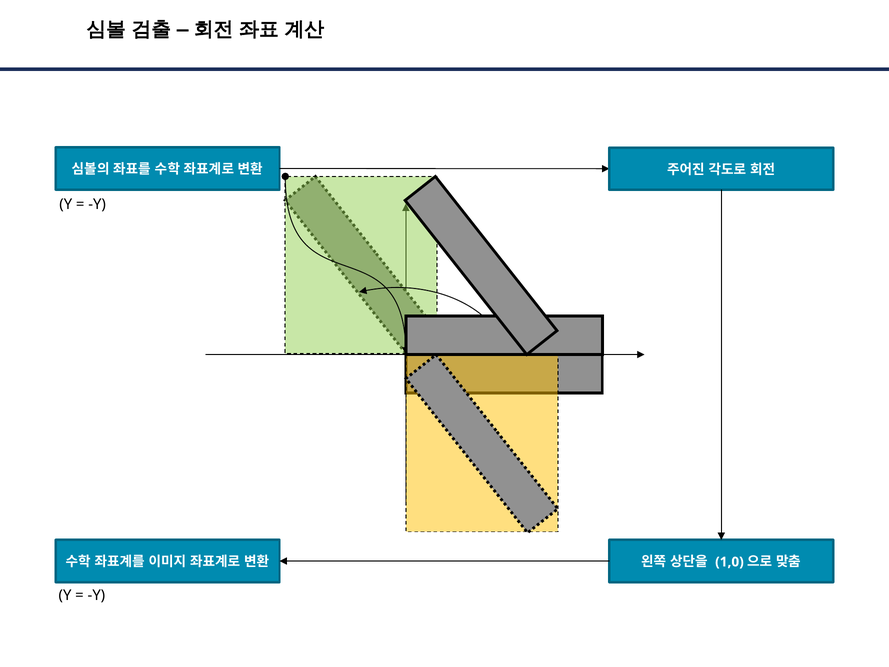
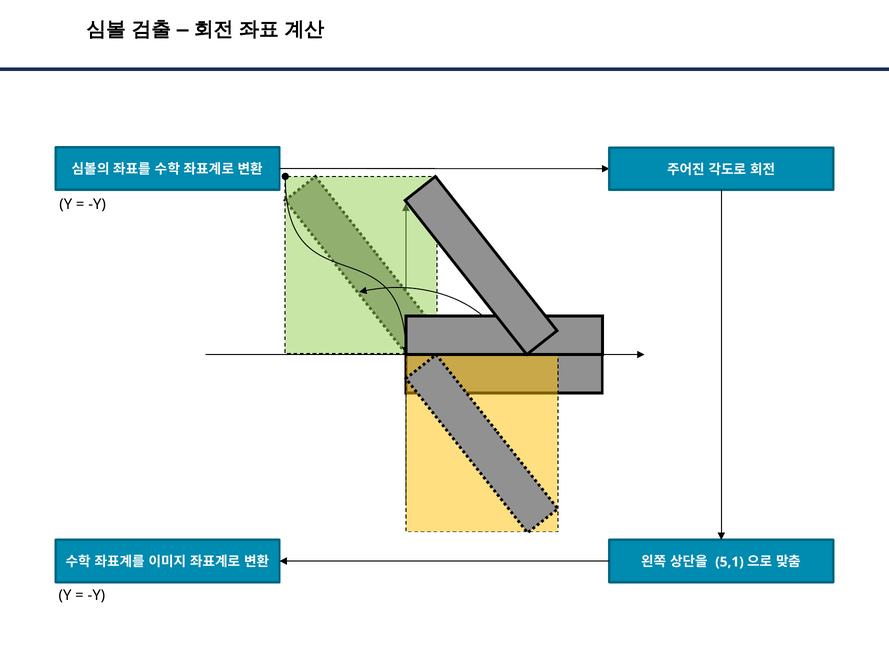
1,0: 1,0 -> 5,1
